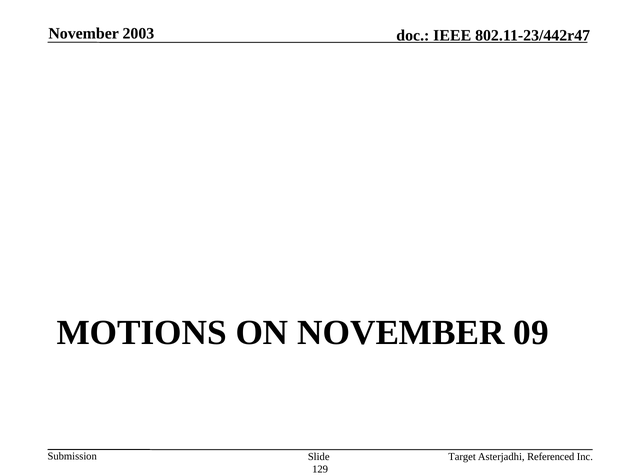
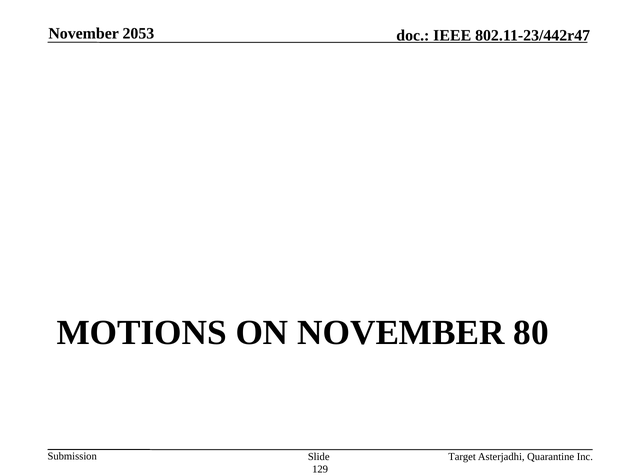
2003: 2003 -> 2053
09: 09 -> 80
Referenced: Referenced -> Quarantine
